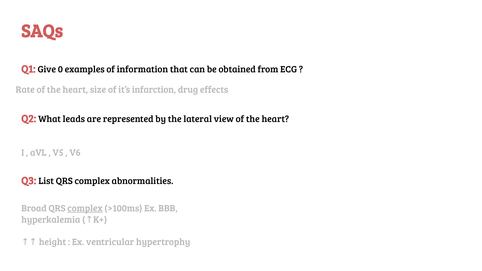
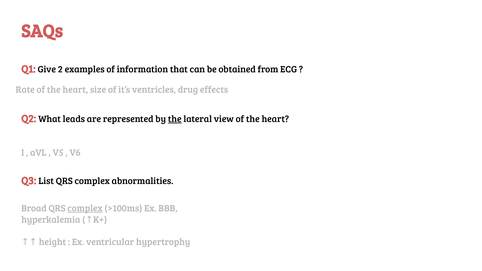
0: 0 -> 2
infarction: infarction -> ventricles
the at (175, 119) underline: none -> present
